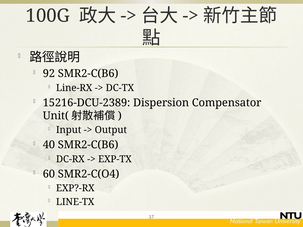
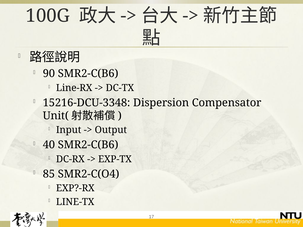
92: 92 -> 90
15216-DCU-2389: 15216-DCU-2389 -> 15216-DCU-3348
60: 60 -> 85
